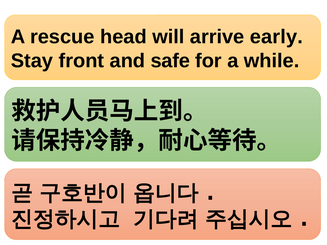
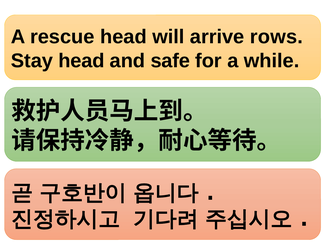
early: early -> rows
Stay front: front -> head
